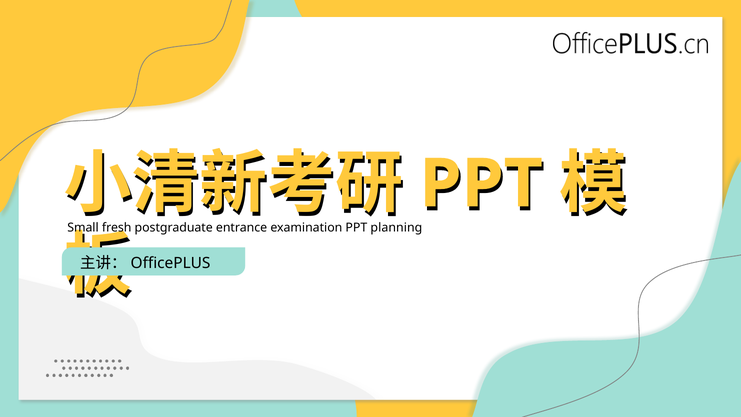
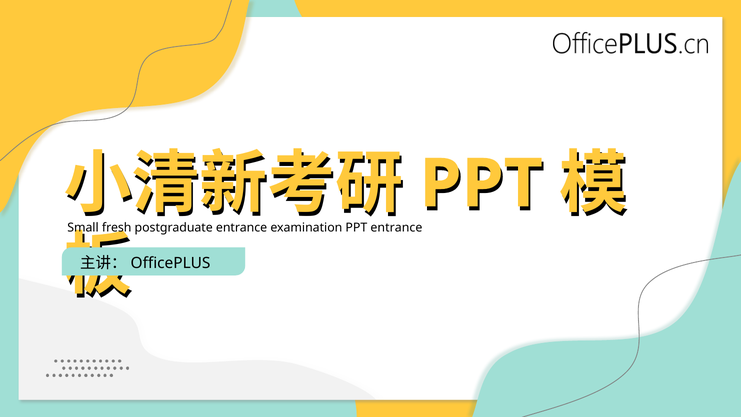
planning at (396, 228): planning -> entrance
